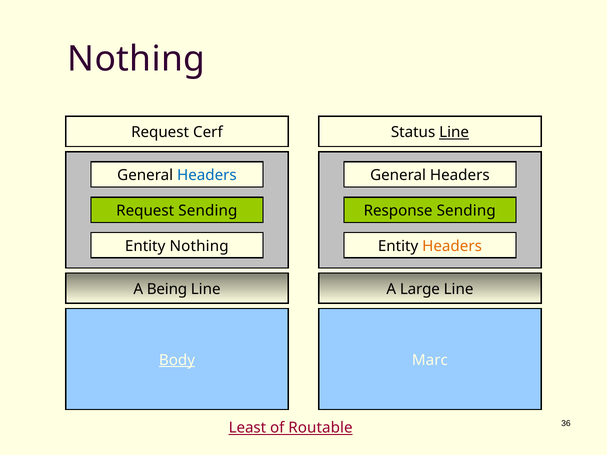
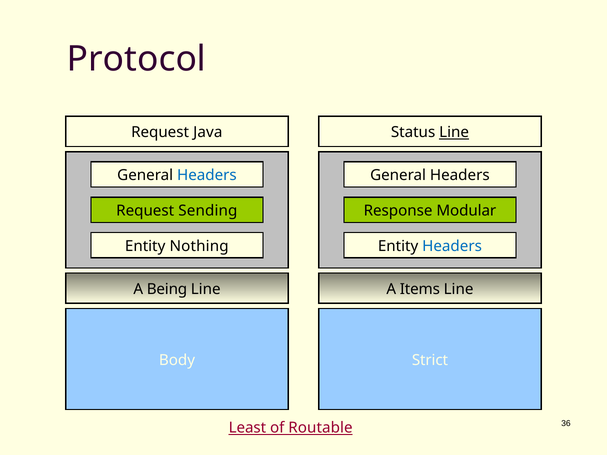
Nothing at (136, 59): Nothing -> Protocol
Cerf: Cerf -> Java
Response Sending: Sending -> Modular
Headers at (452, 246) colour: orange -> blue
Large: Large -> Items
Body underline: present -> none
Marc: Marc -> Strict
